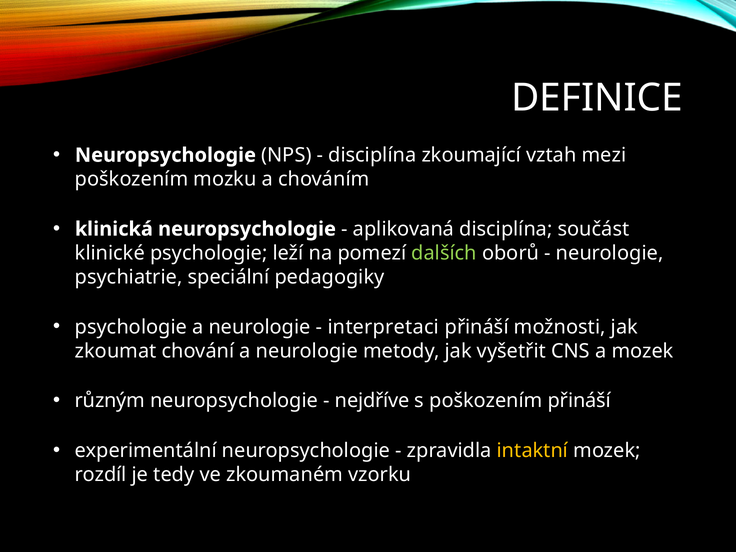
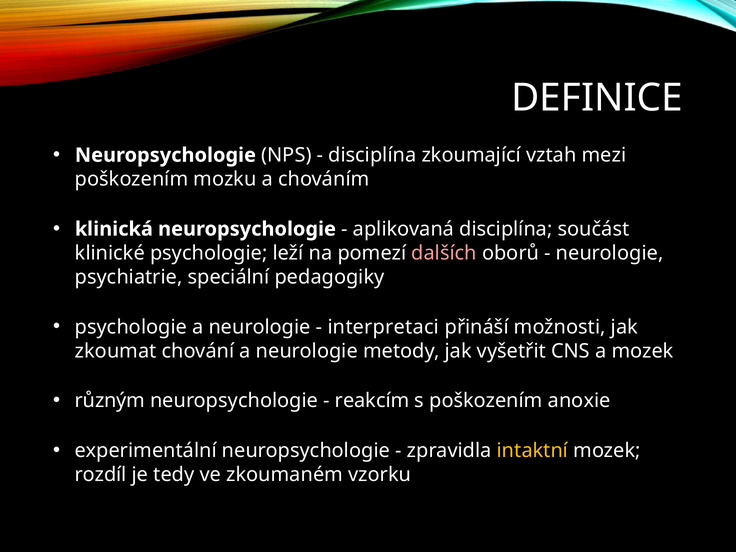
dalších colour: light green -> pink
nejdříve: nejdříve -> reakcím
poškozením přináší: přináší -> anoxie
